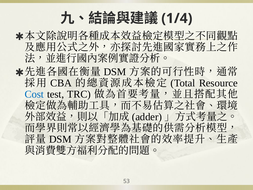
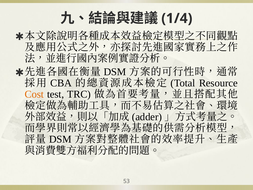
Cost colour: blue -> orange
